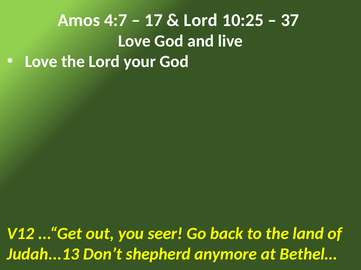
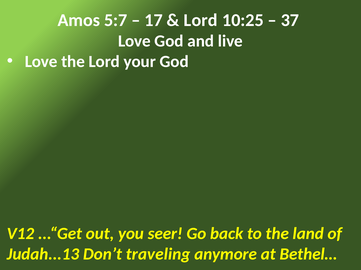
4:7: 4:7 -> 5:7
shepherd: shepherd -> traveling
